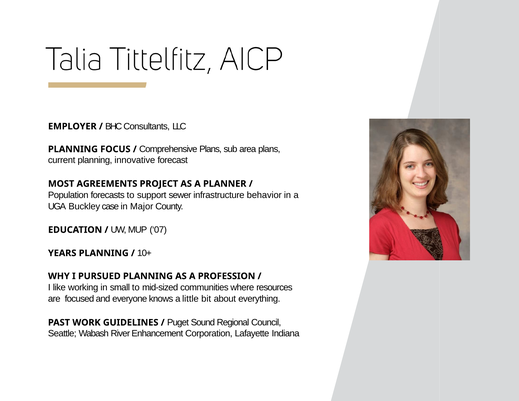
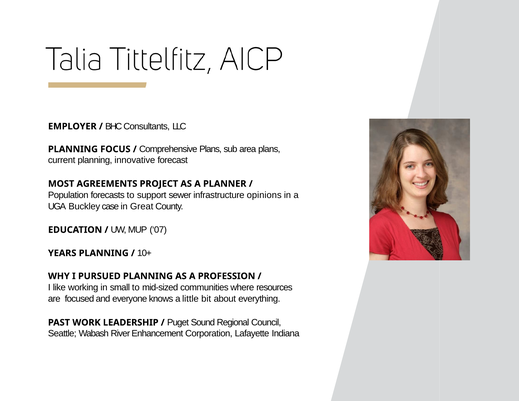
behavior: behavior -> opinions
Major: Major -> Great
GUIDELINES: GUIDELINES -> LEADERSHIP
